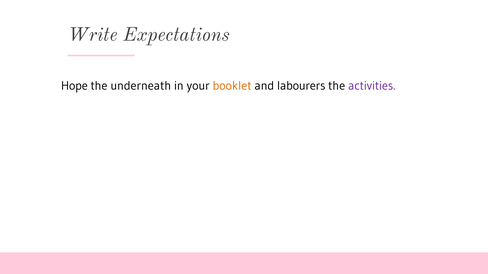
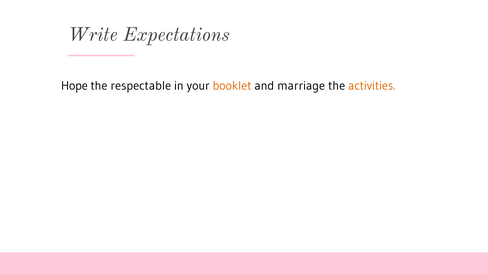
underneath: underneath -> respectable
labourers: labourers -> marriage
activities colour: purple -> orange
